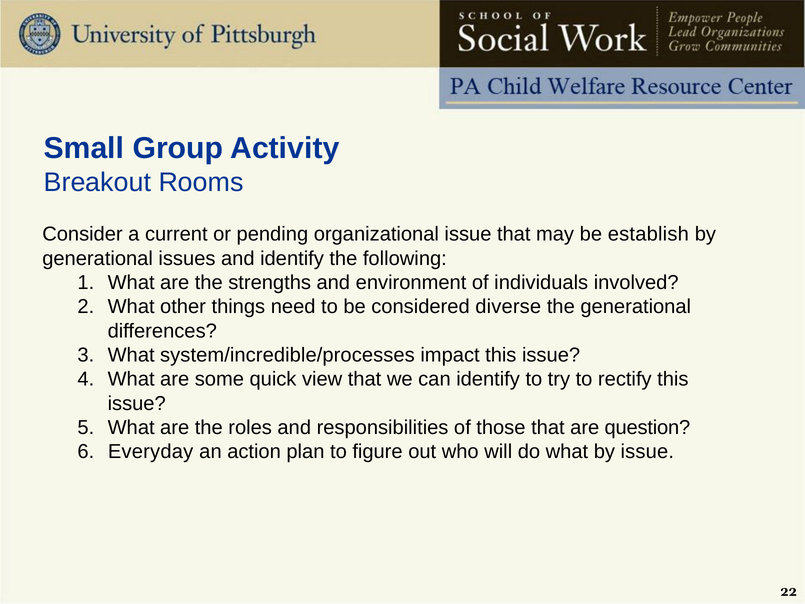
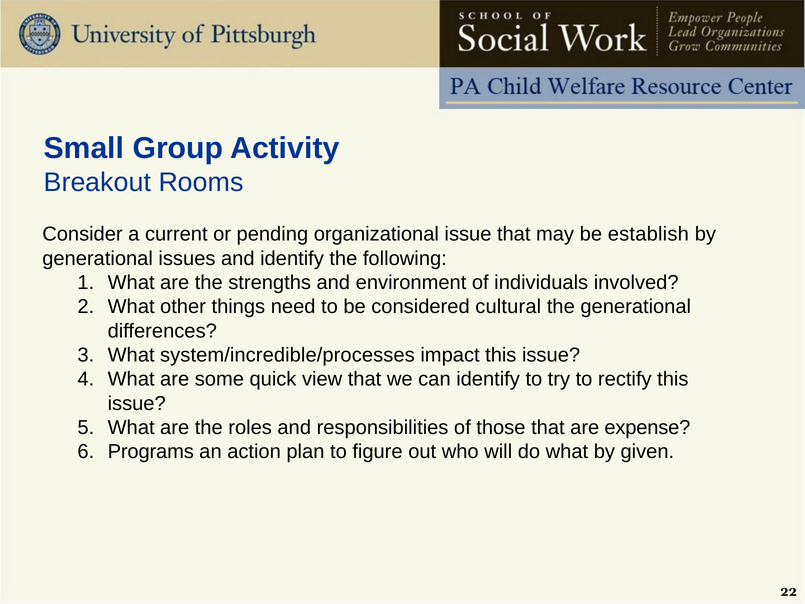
diverse: diverse -> cultural
question: question -> expense
Everyday: Everyday -> Programs
by issue: issue -> given
